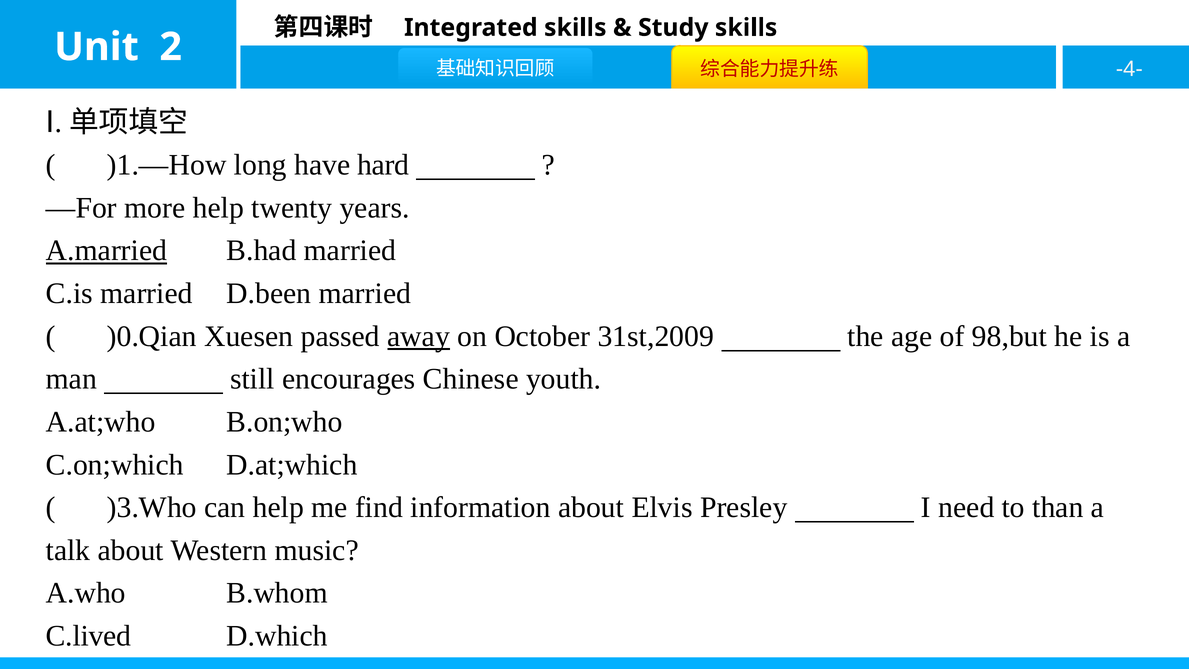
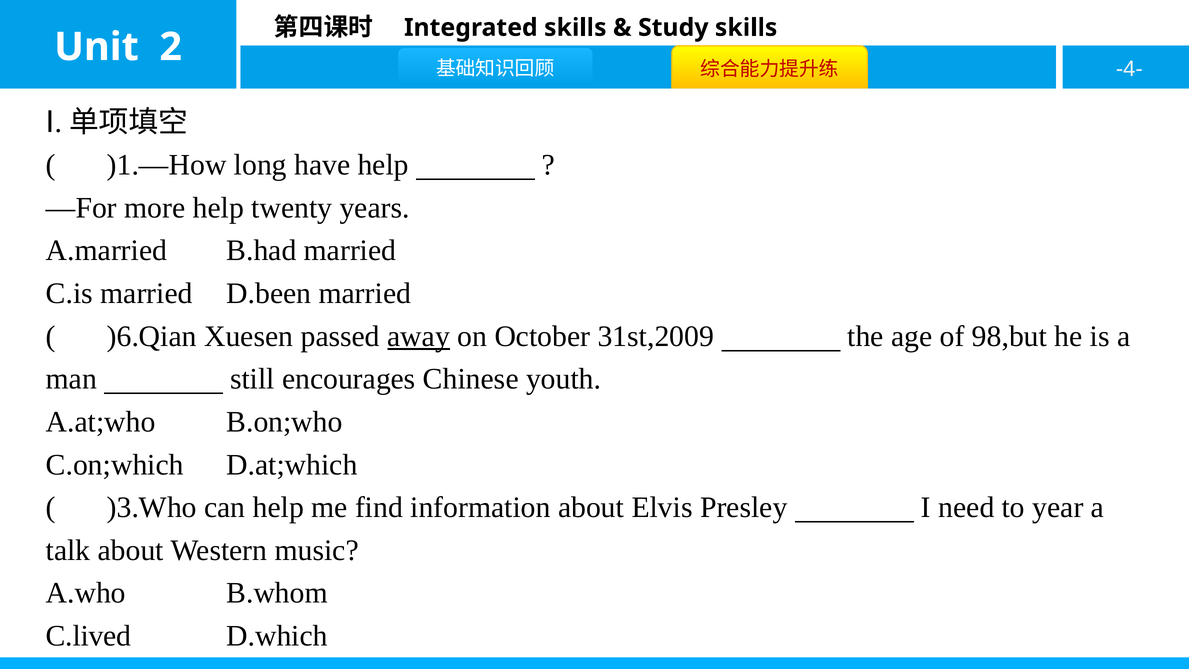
have hard: hard -> help
A.married underline: present -> none
)0.Qian: )0.Qian -> )6.Qian
than: than -> year
